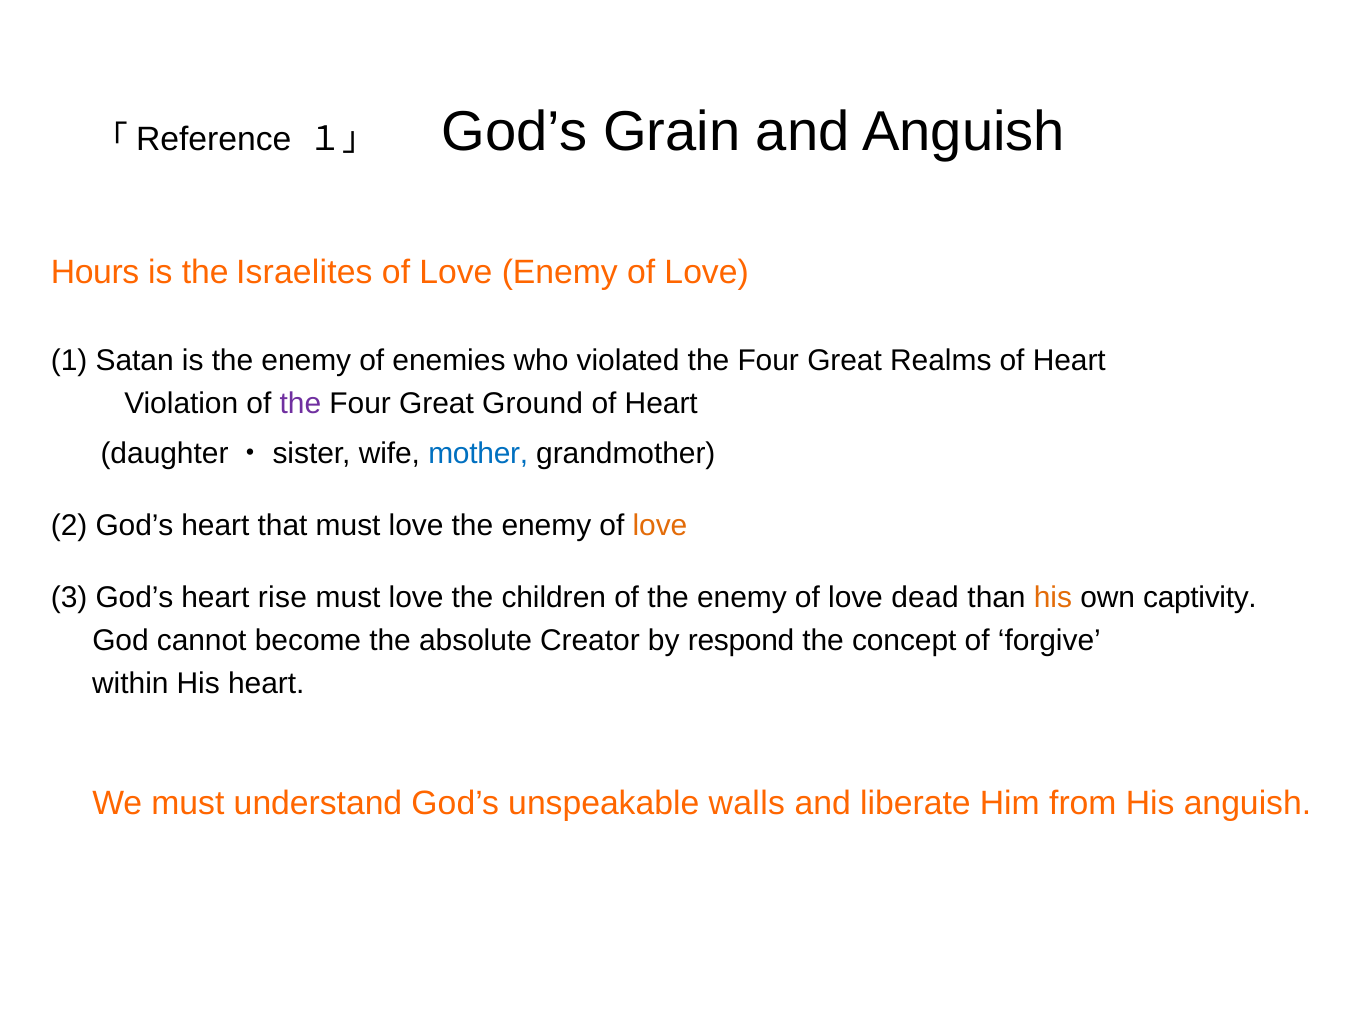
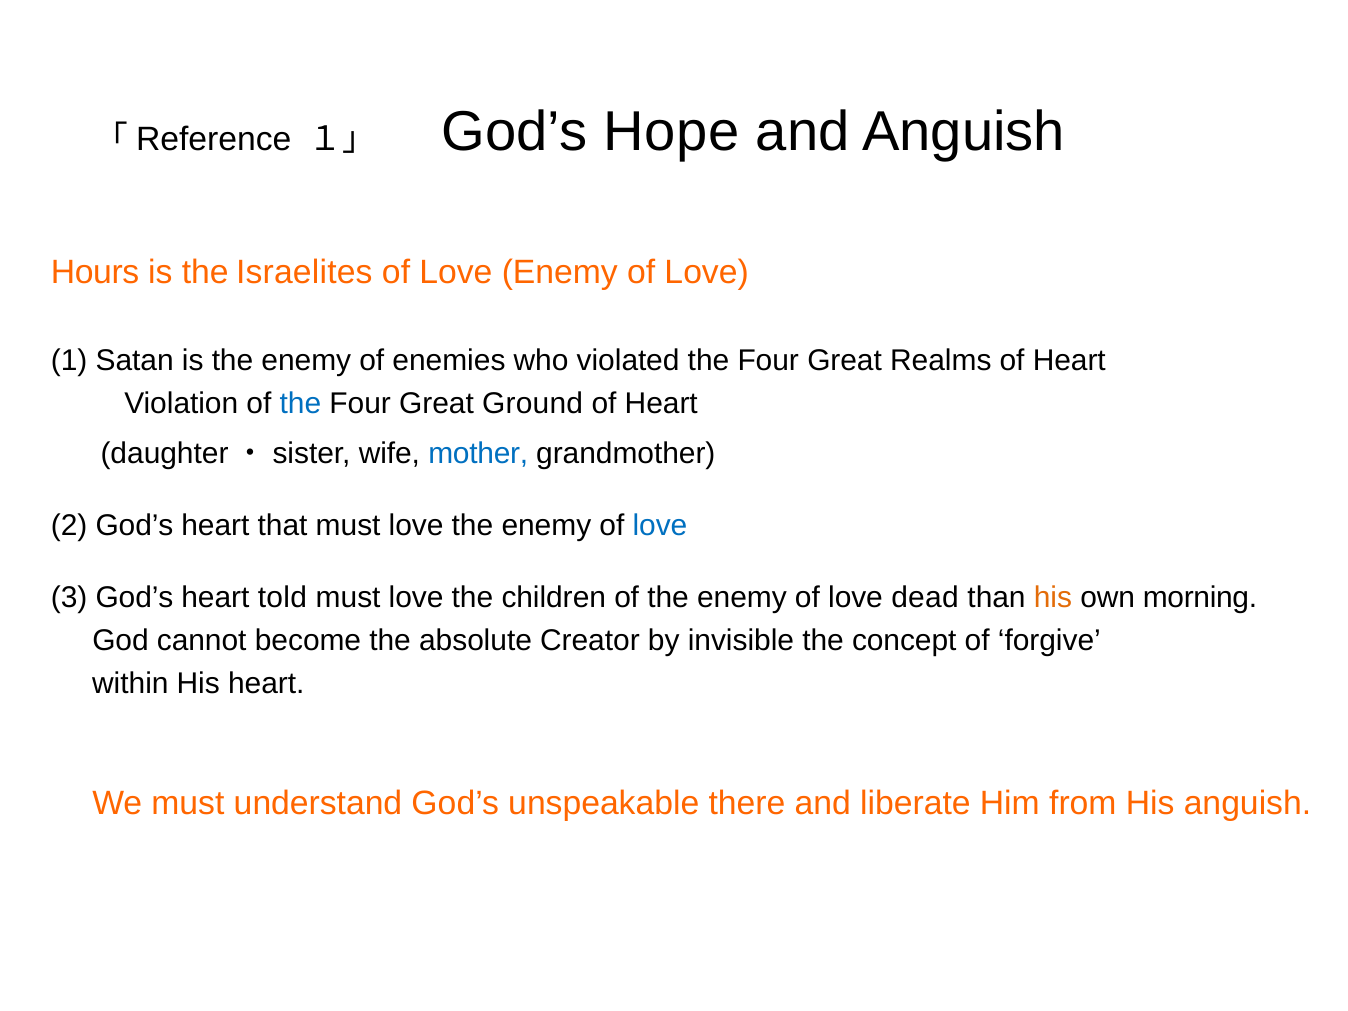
Grain: Grain -> Hope
the at (300, 403) colour: purple -> blue
love at (660, 525) colour: orange -> blue
rise: rise -> told
captivity: captivity -> morning
respond: respond -> invisible
walls: walls -> there
